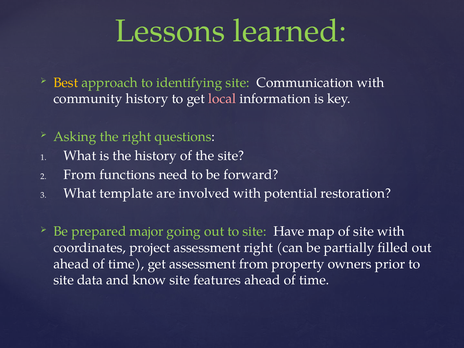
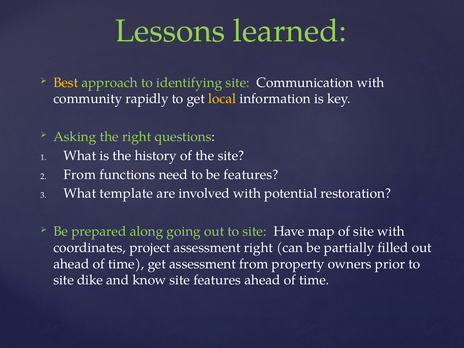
community history: history -> rapidly
local colour: pink -> yellow
be forward: forward -> features
major: major -> along
data: data -> dike
